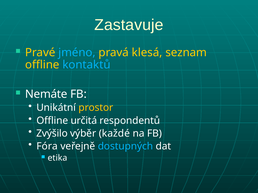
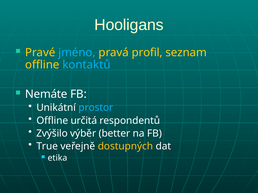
Zastavuje: Zastavuje -> Hooligans
klesá: klesá -> profil
prostor colour: yellow -> light blue
každé: každé -> better
Fóra: Fóra -> True
dostupných colour: light blue -> yellow
